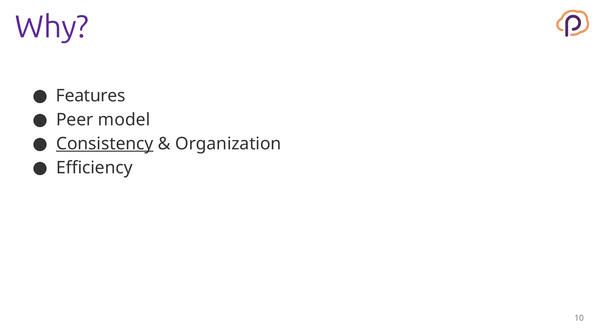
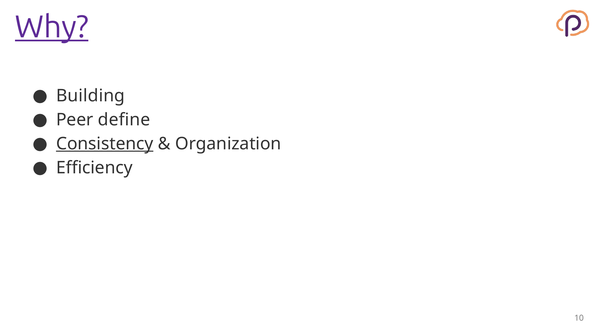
Why underline: none -> present
Features: Features -> Building
model: model -> define
